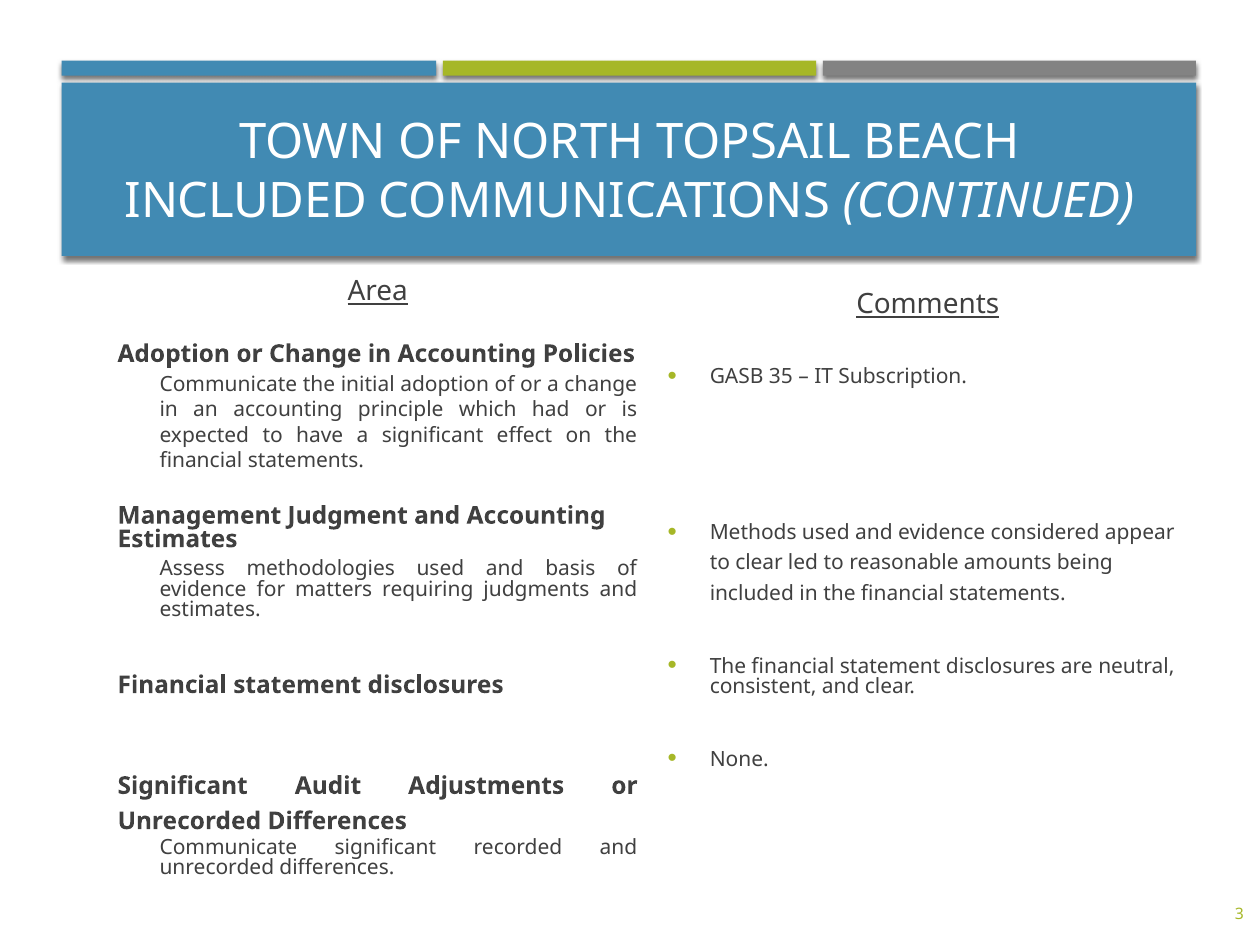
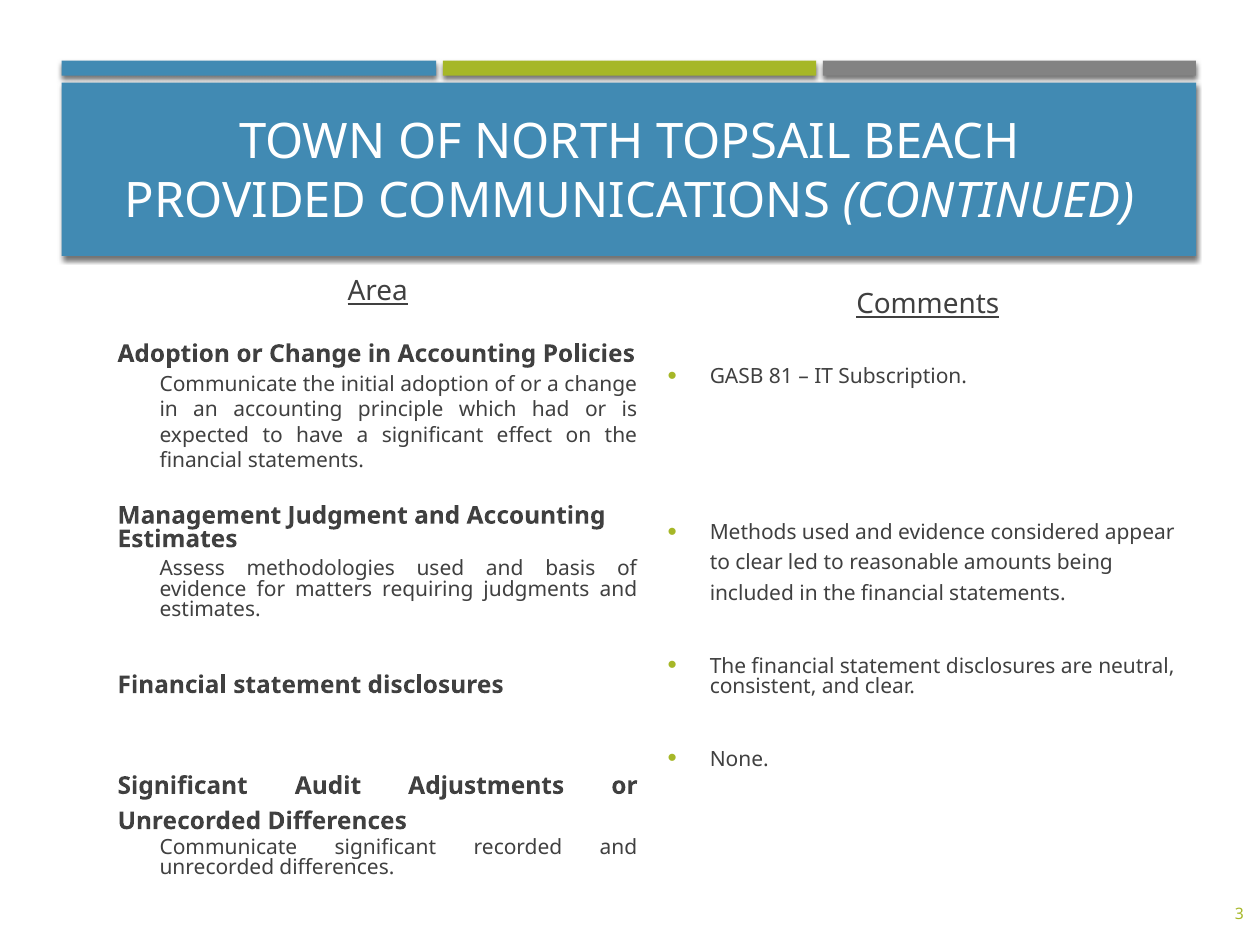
INCLUDED at (246, 201): INCLUDED -> PROVIDED
35: 35 -> 81
